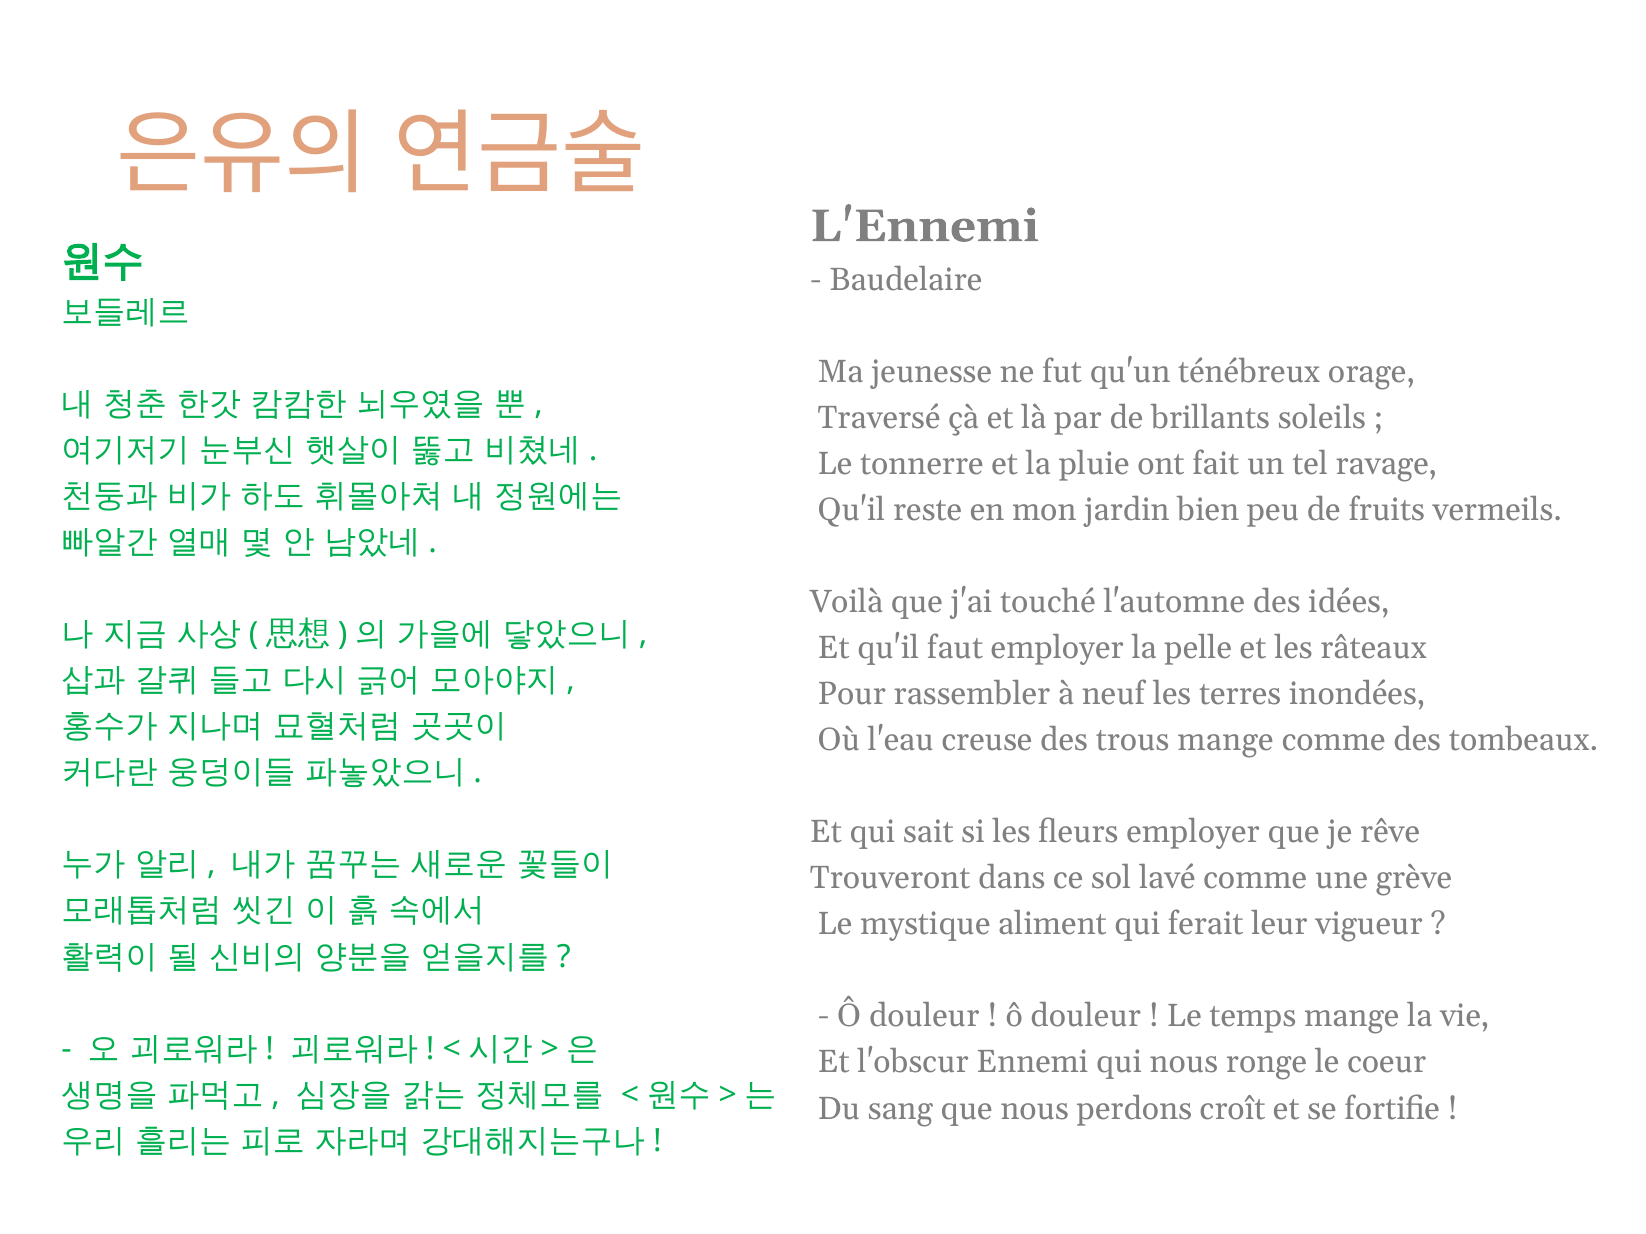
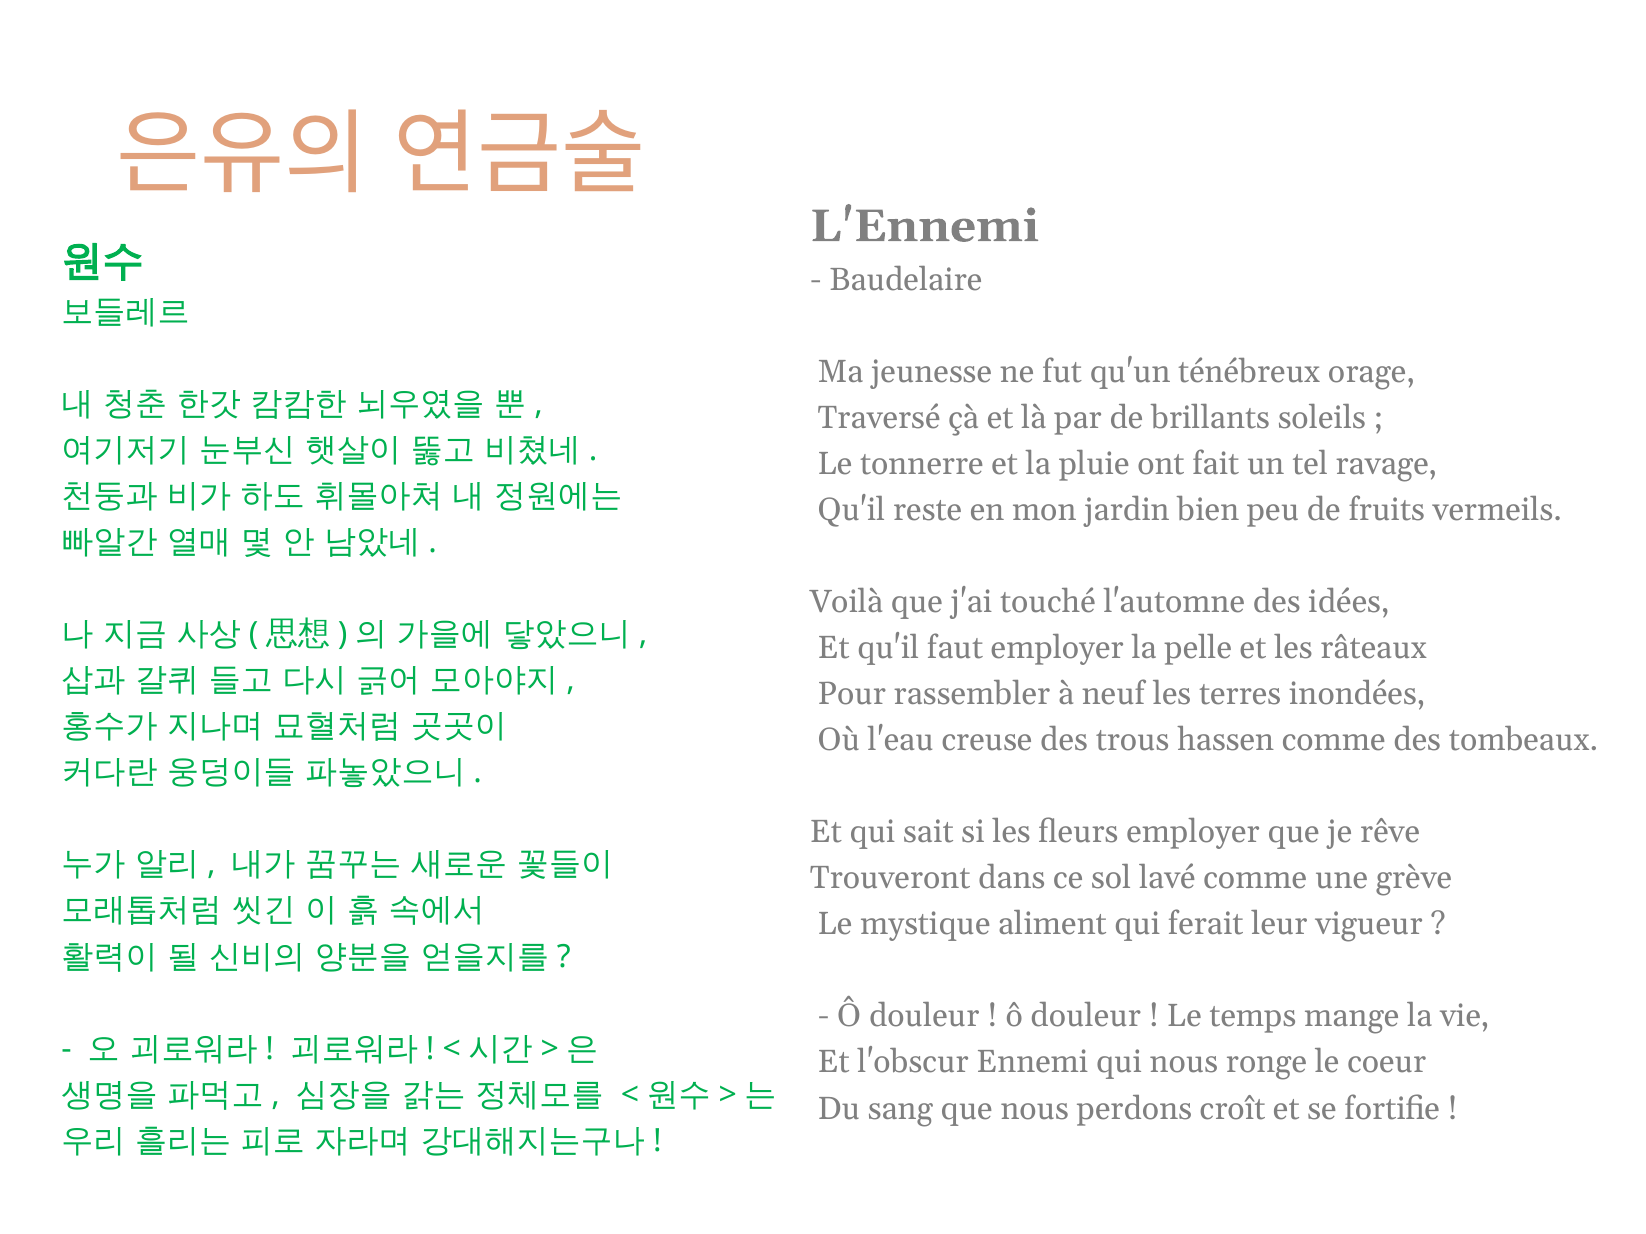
trous mange: mange -> hassen
